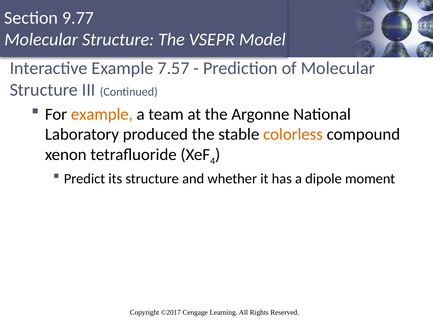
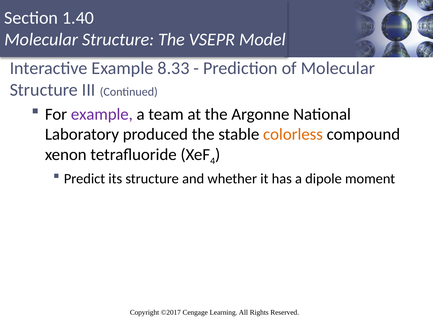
9.77: 9.77 -> 1.40
7.57: 7.57 -> 8.33
example at (102, 114) colour: orange -> purple
